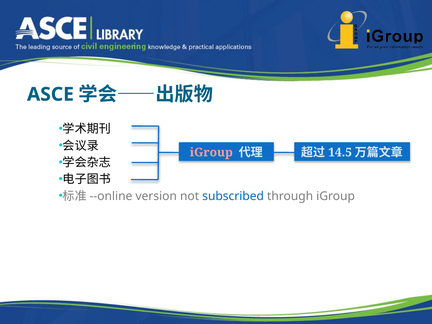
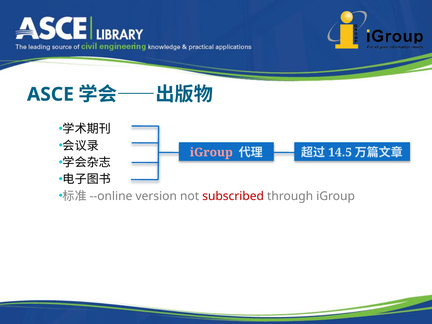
subscribed colour: blue -> red
